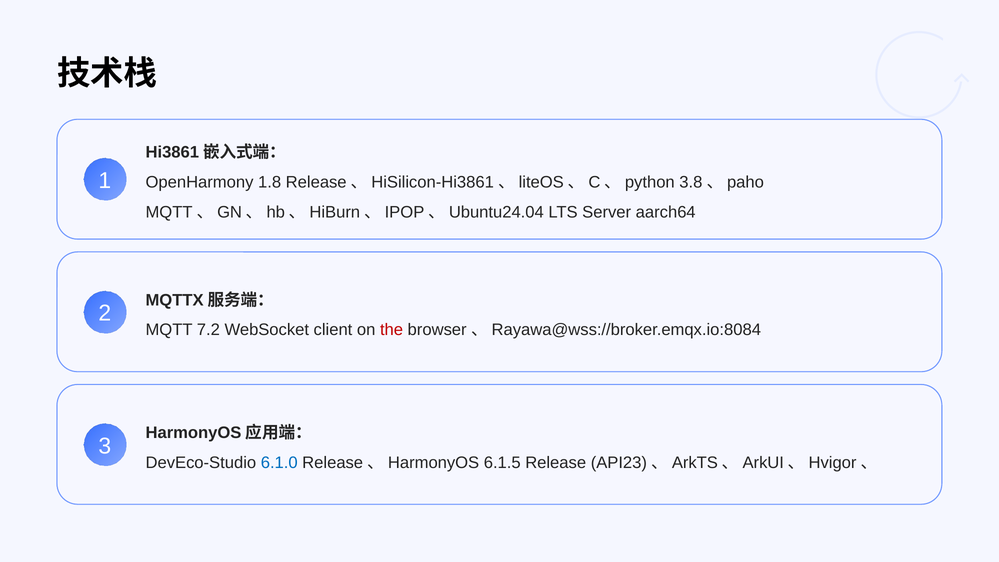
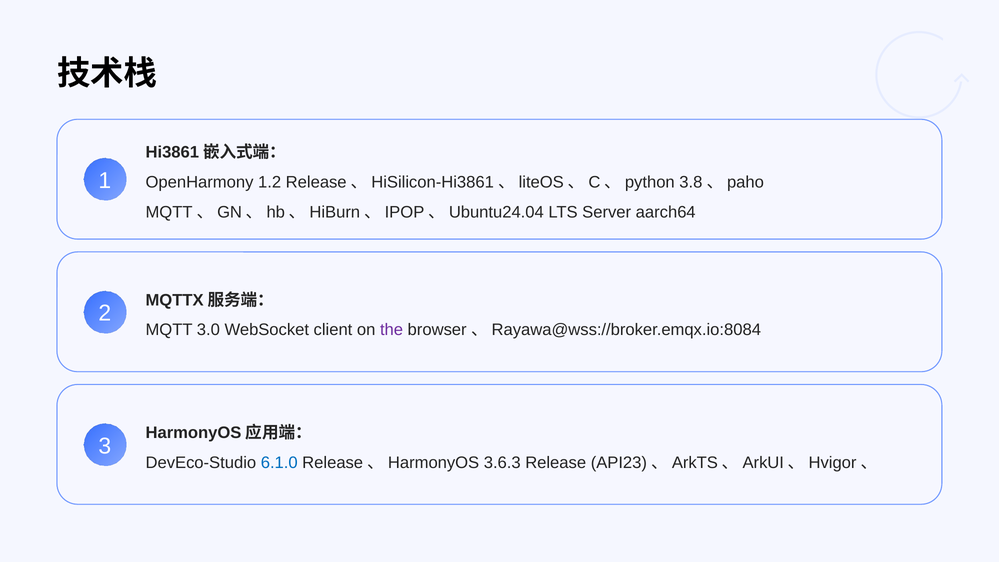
1.8: 1.8 -> 1.2
7.2: 7.2 -> 3.0
the colour: red -> purple
6.1.5: 6.1.5 -> 3.6.3
